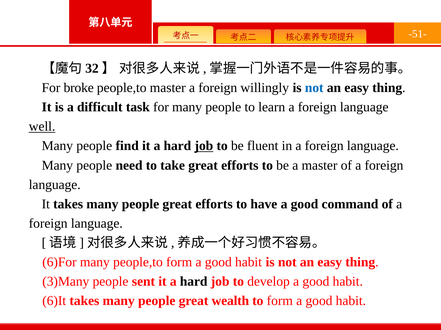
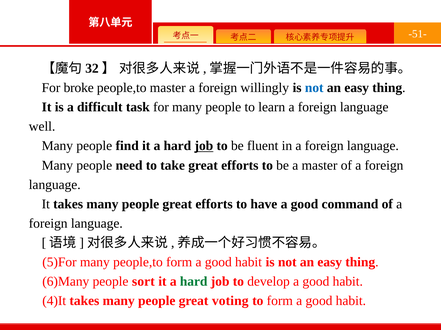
well underline: present -> none
6)For: 6)For -> 5)For
3)Many: 3)Many -> 6)Many
sent: sent -> sort
hard at (194, 282) colour: black -> green
6)It: 6)It -> 4)It
wealth: wealth -> voting
